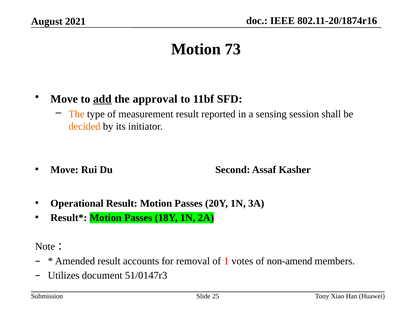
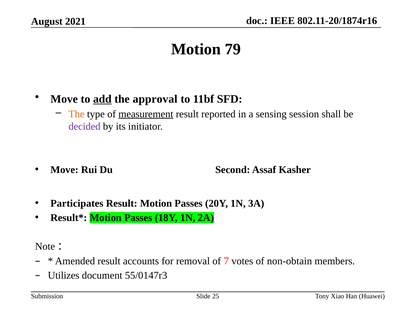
73: 73 -> 79
measurement underline: none -> present
decided colour: orange -> purple
Operational: Operational -> Participates
1: 1 -> 7
non-amend: non-amend -> non-obtain
51/0147r3: 51/0147r3 -> 55/0147r3
